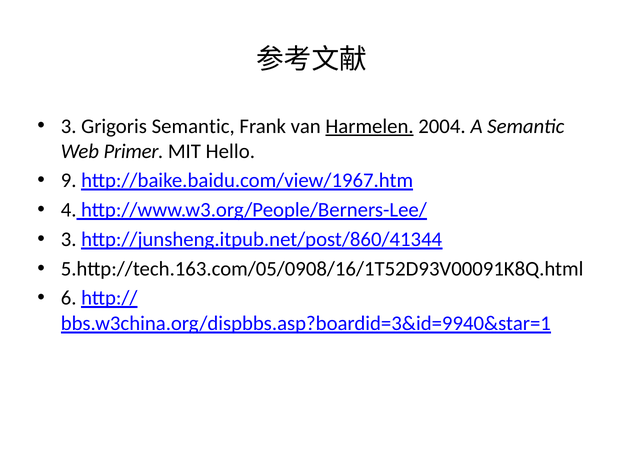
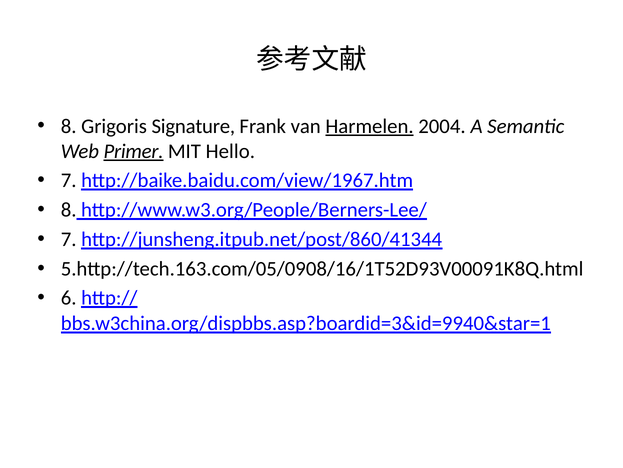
3 at (69, 126): 3 -> 8
Grigoris Semantic: Semantic -> Signature
Primer underline: none -> present
9 at (69, 180): 9 -> 7
4 at (69, 210): 4 -> 8
3 at (69, 239): 3 -> 7
